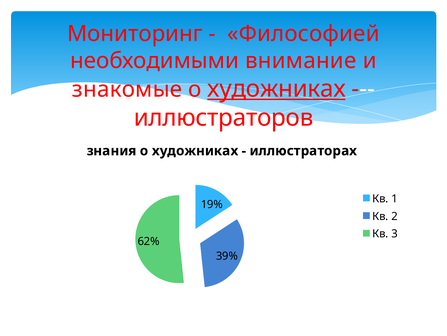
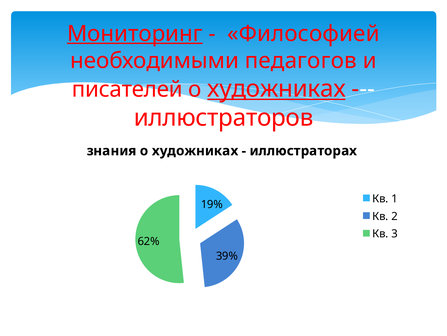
Мониторинг underline: none -> present
внимание: внимание -> педагогов
знакомые: знакомые -> писателей
